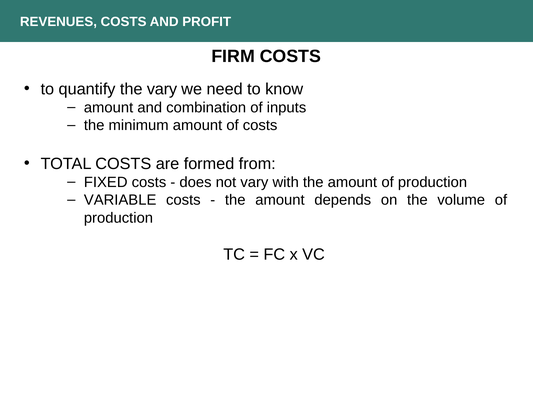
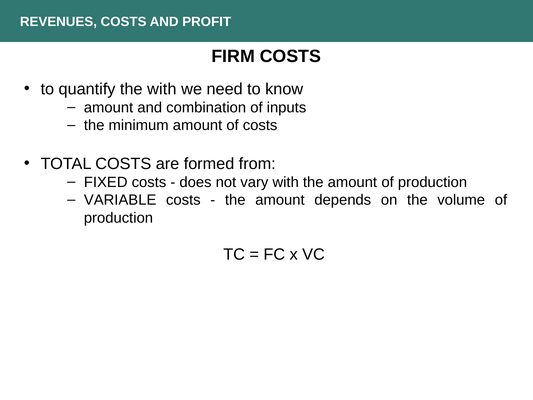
the vary: vary -> with
